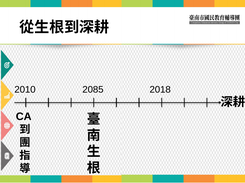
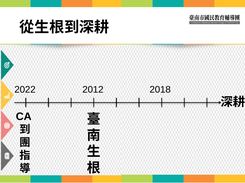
2010: 2010 -> 2022
2085: 2085 -> 2012
